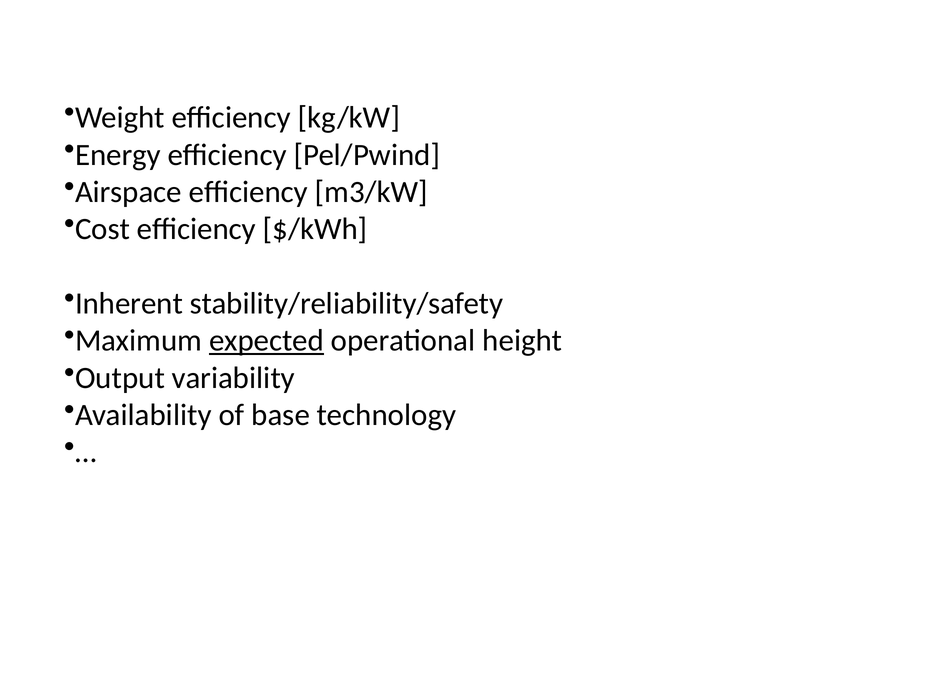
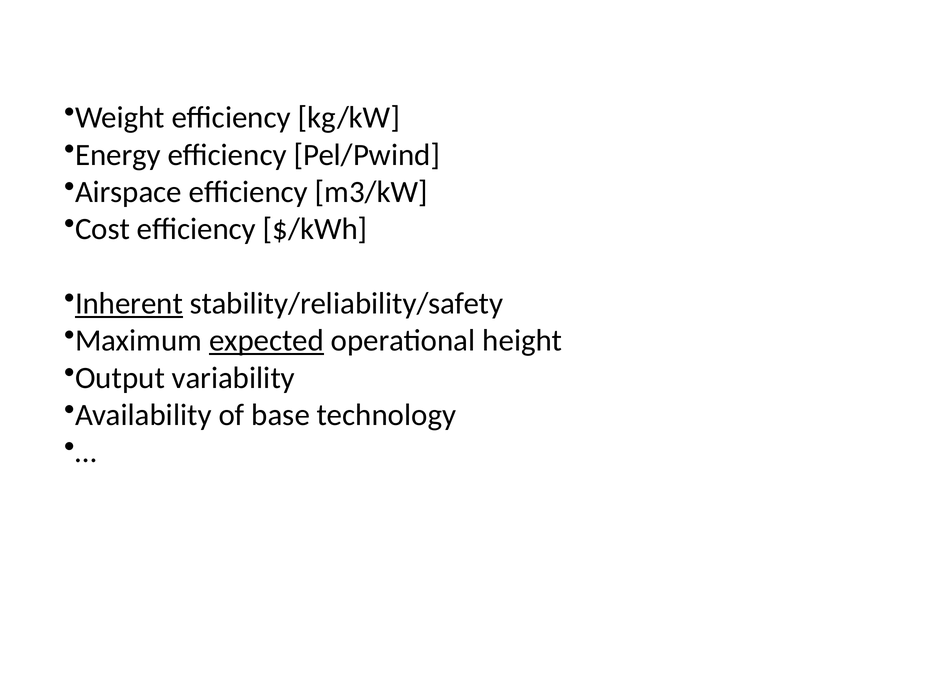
Inherent underline: none -> present
